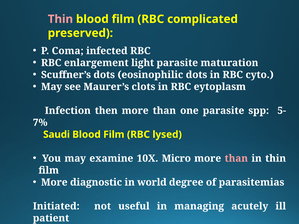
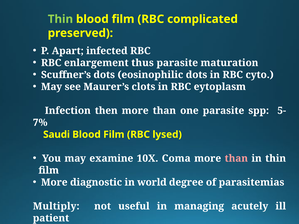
Thin at (60, 19) colour: pink -> light green
Coma: Coma -> Apart
light: light -> thus
Micro: Micro -> Coma
Initiated: Initiated -> Multiply
